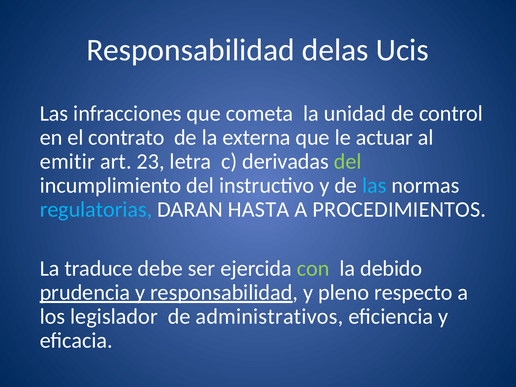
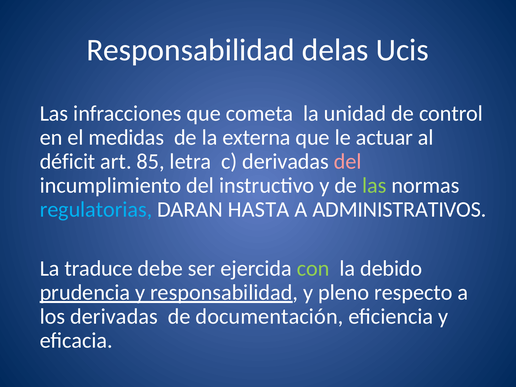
contrato: contrato -> medidas
emitir: emitir -> déficit
23: 23 -> 85
del at (348, 161) colour: light green -> pink
las at (374, 185) colour: light blue -> light green
PROCEDIMIENTOS: PROCEDIMIENTOS -> ADMINISTRATIVOS
los legislador: legislador -> derivadas
administrativos: administrativos -> documentación
